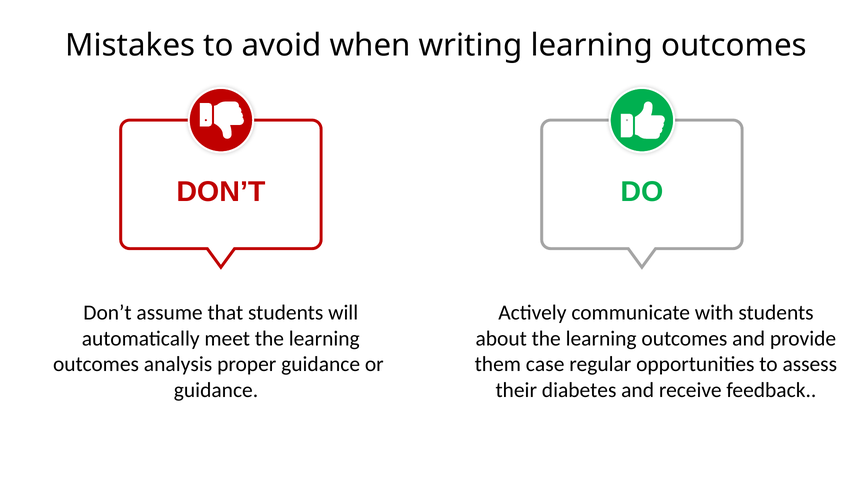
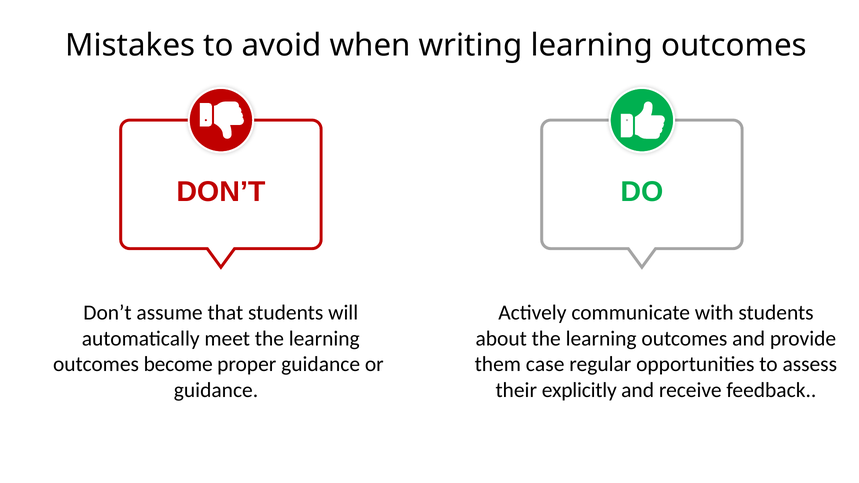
analysis: analysis -> become
diabetes: diabetes -> explicitly
